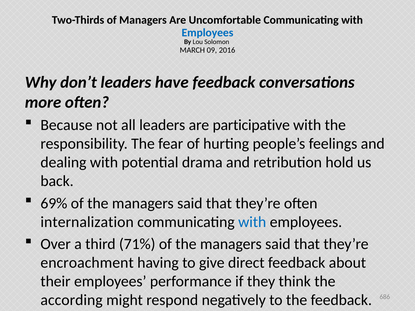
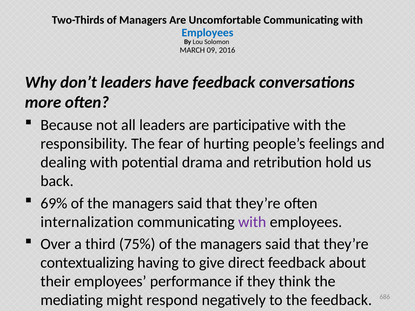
with at (252, 222) colour: blue -> purple
71%: 71% -> 75%
encroachment: encroachment -> contextualizing
according: according -> mediating
